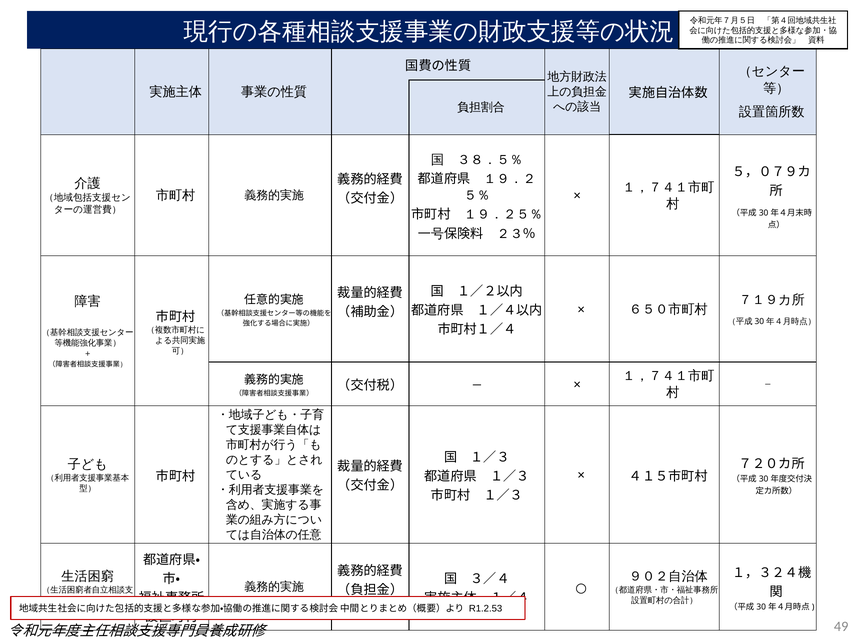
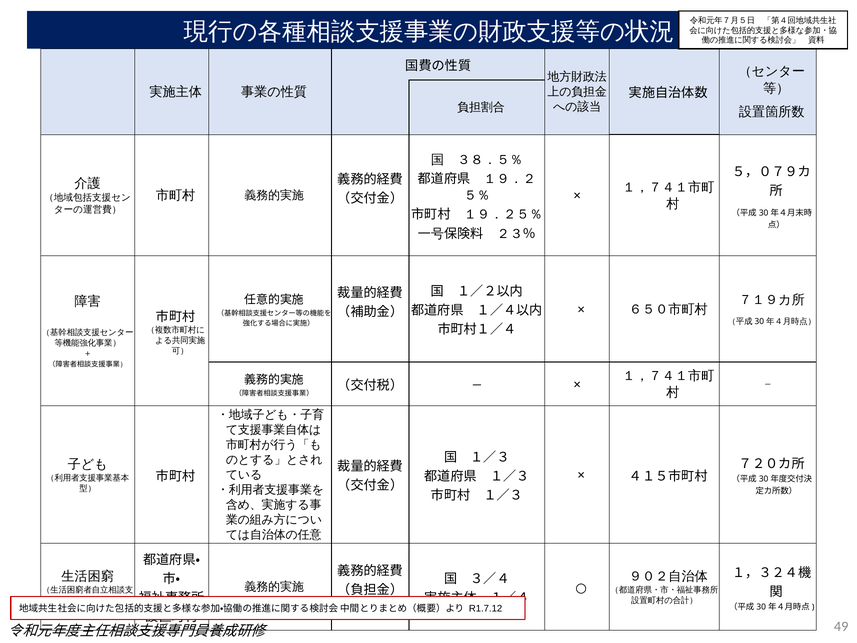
R1.2.53: R1.2.53 -> R1.7.12
